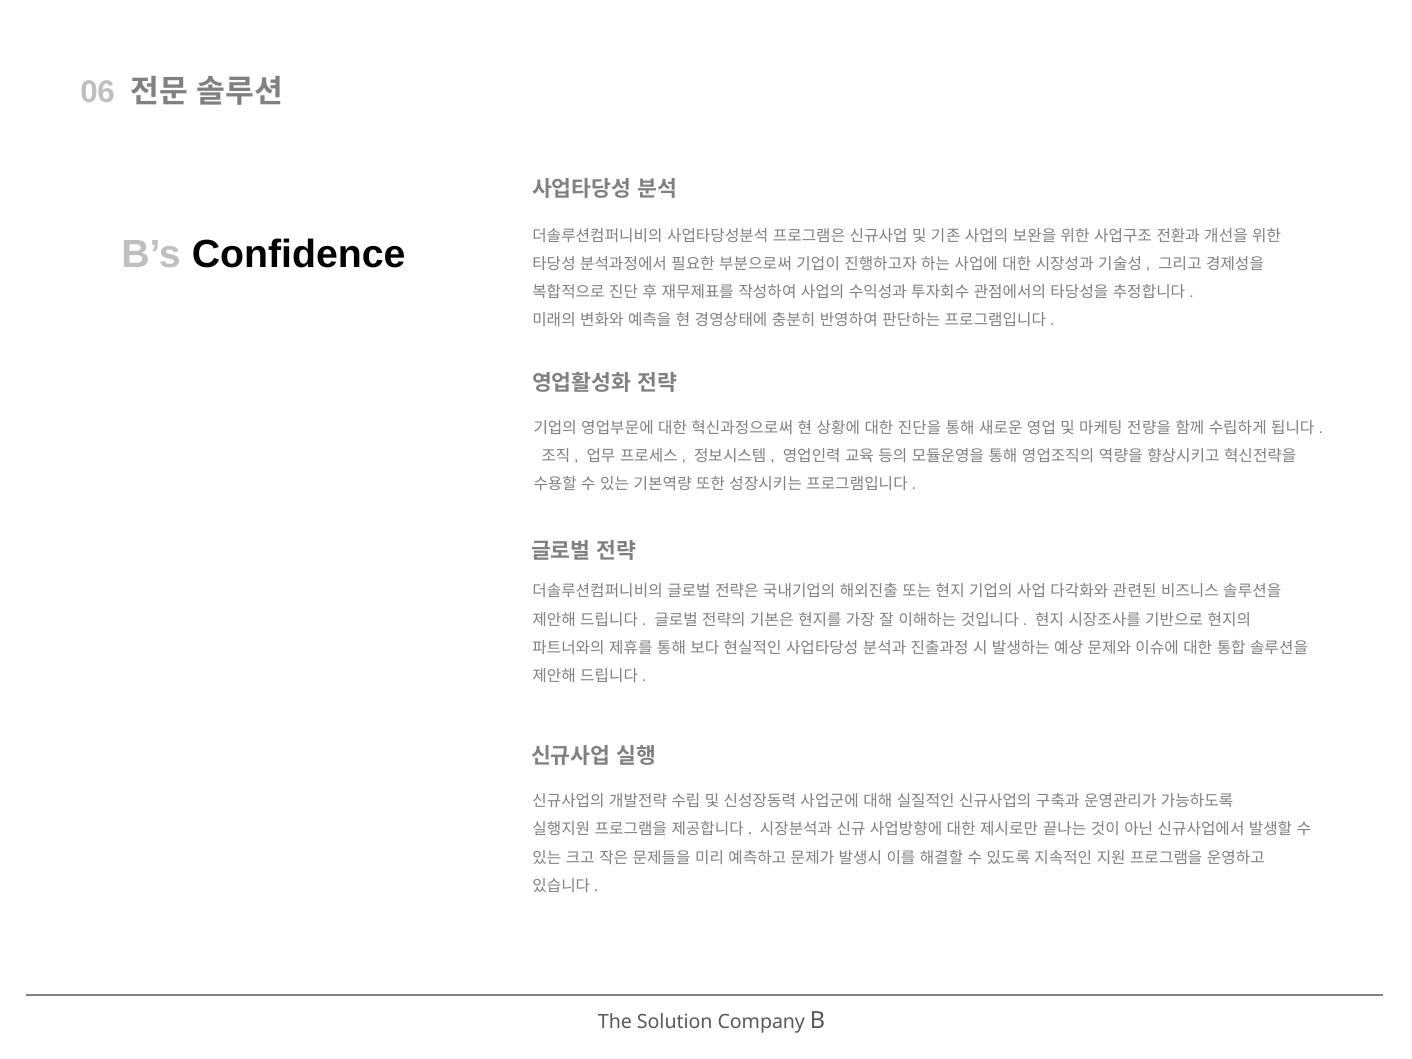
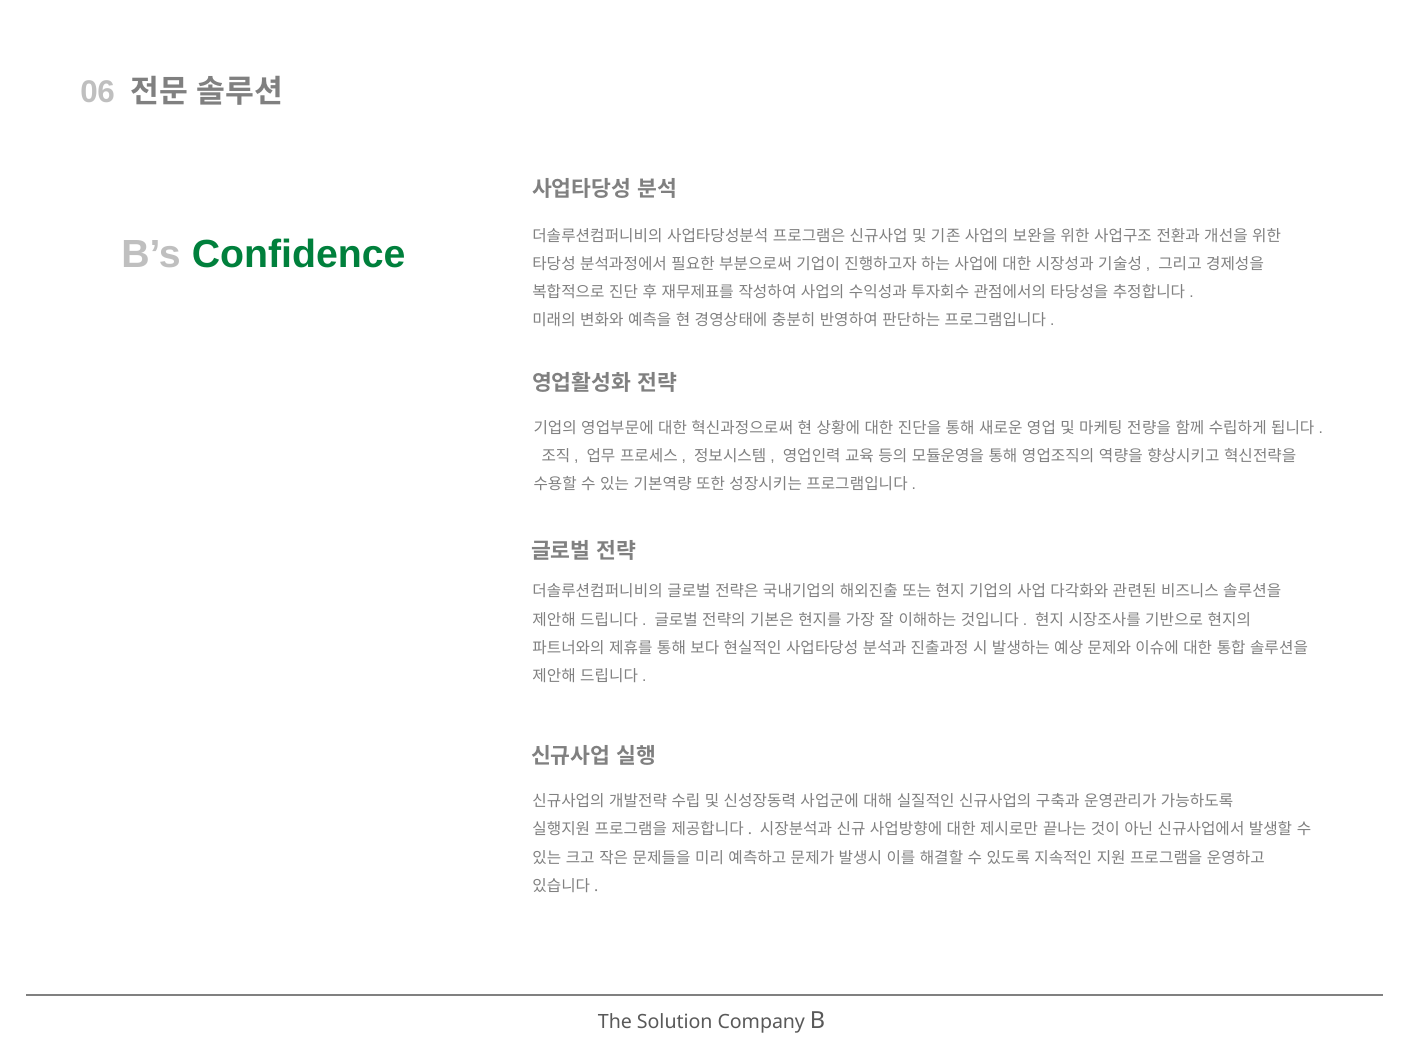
Confidence colour: black -> green
